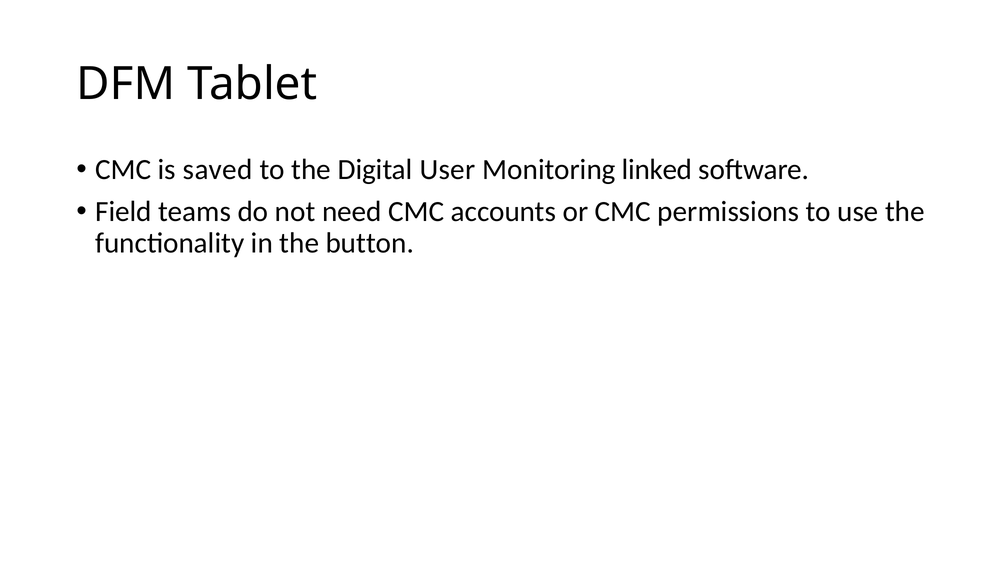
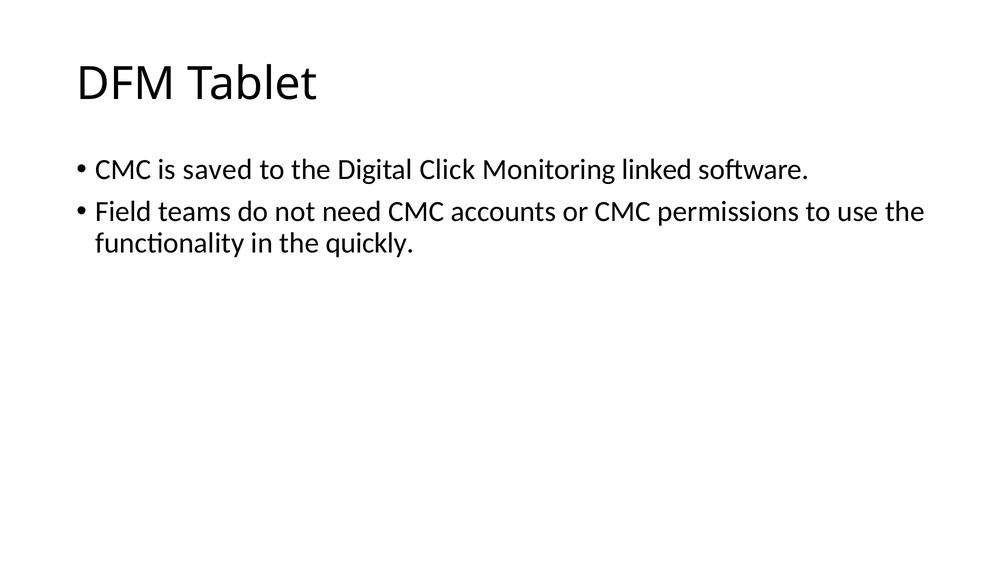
User: User -> Click
button: button -> quickly
